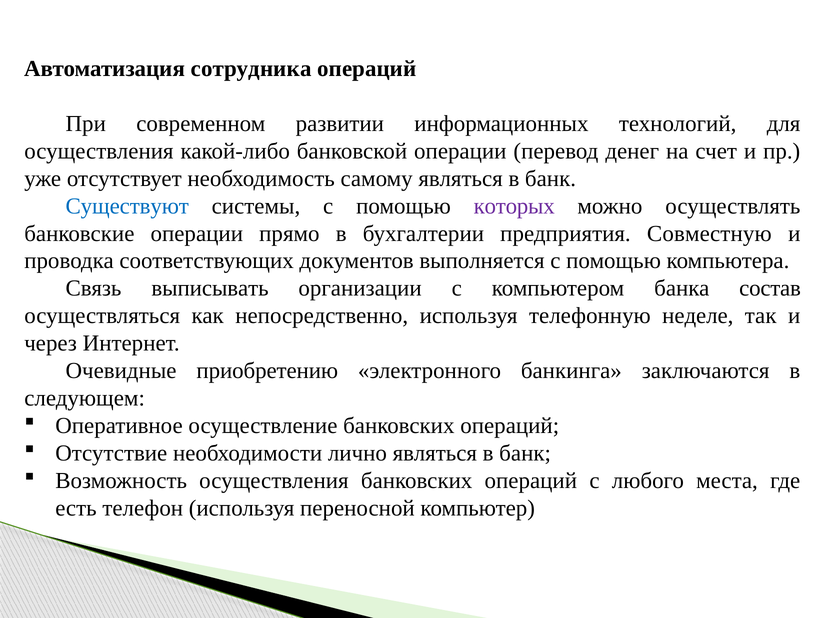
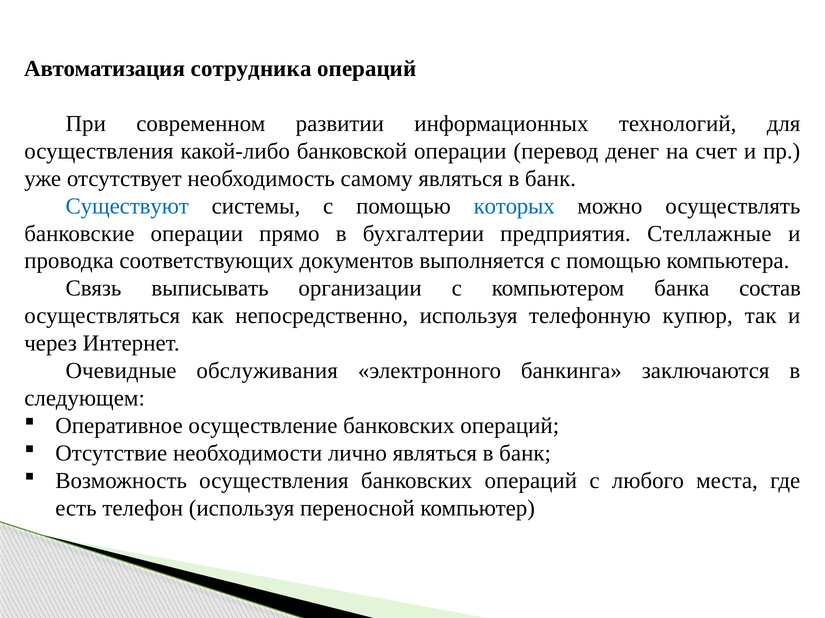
которых colour: purple -> blue
Совместную: Совместную -> Стеллажные
неделе: неделе -> купюр
приобретению: приобретению -> обслуживания
